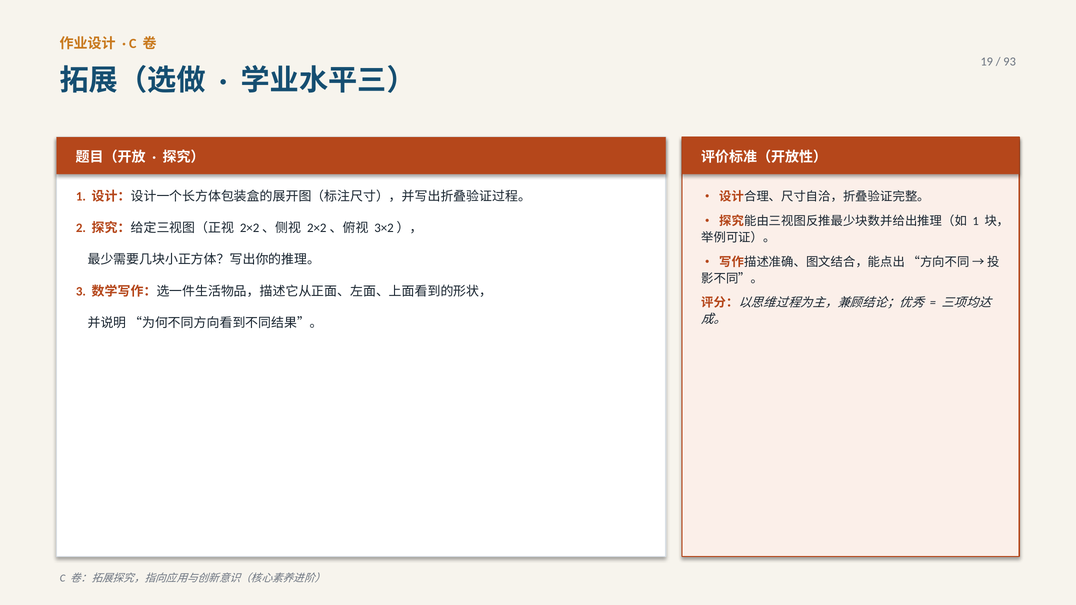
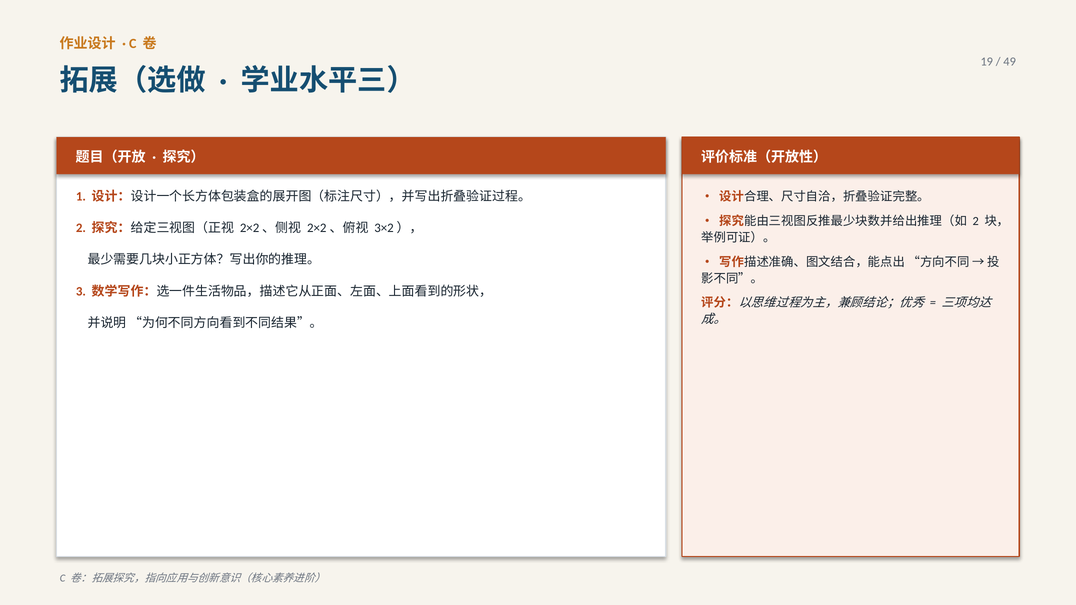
93: 93 -> 49
1 at (976, 221): 1 -> 2
